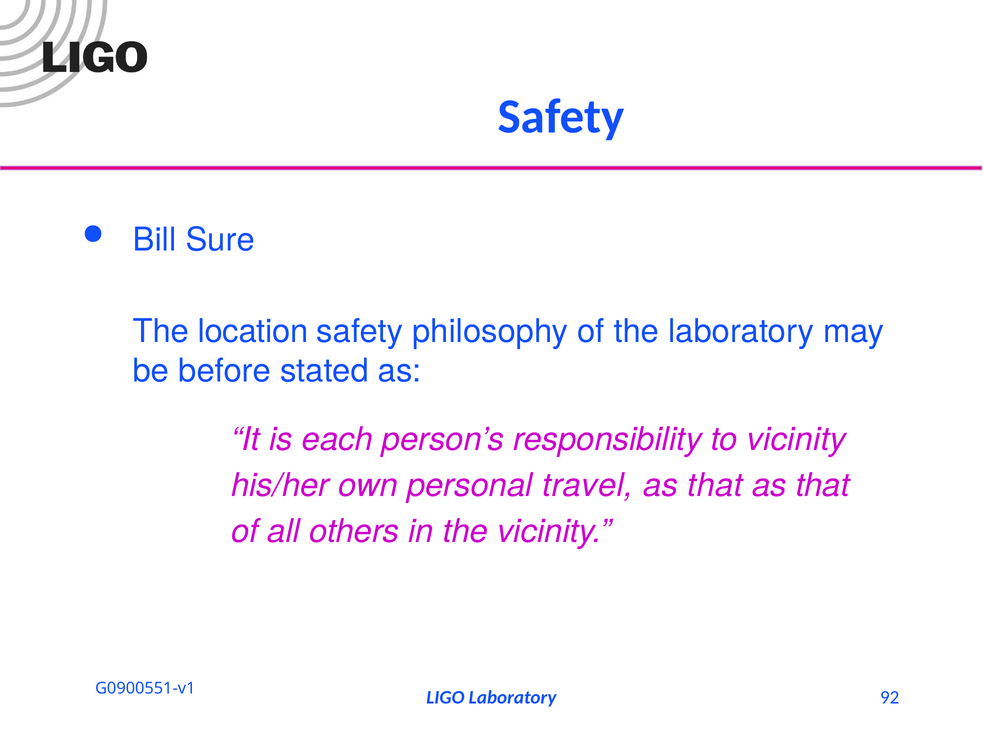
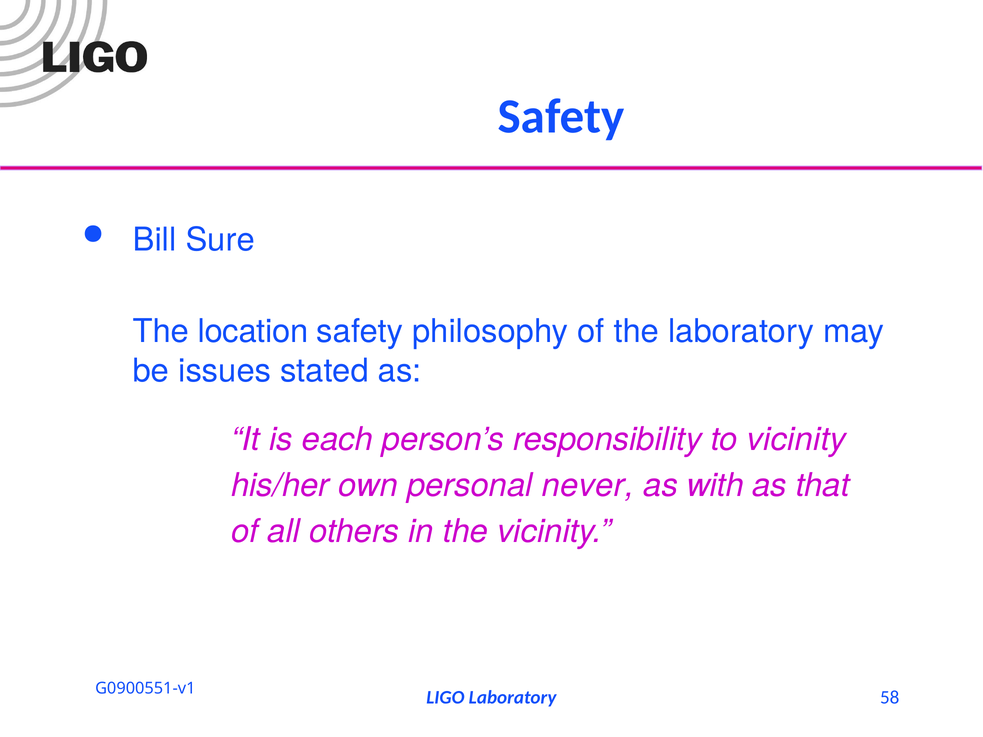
before: before -> issues
travel: travel -> never
that at (715, 486): that -> with
92: 92 -> 58
